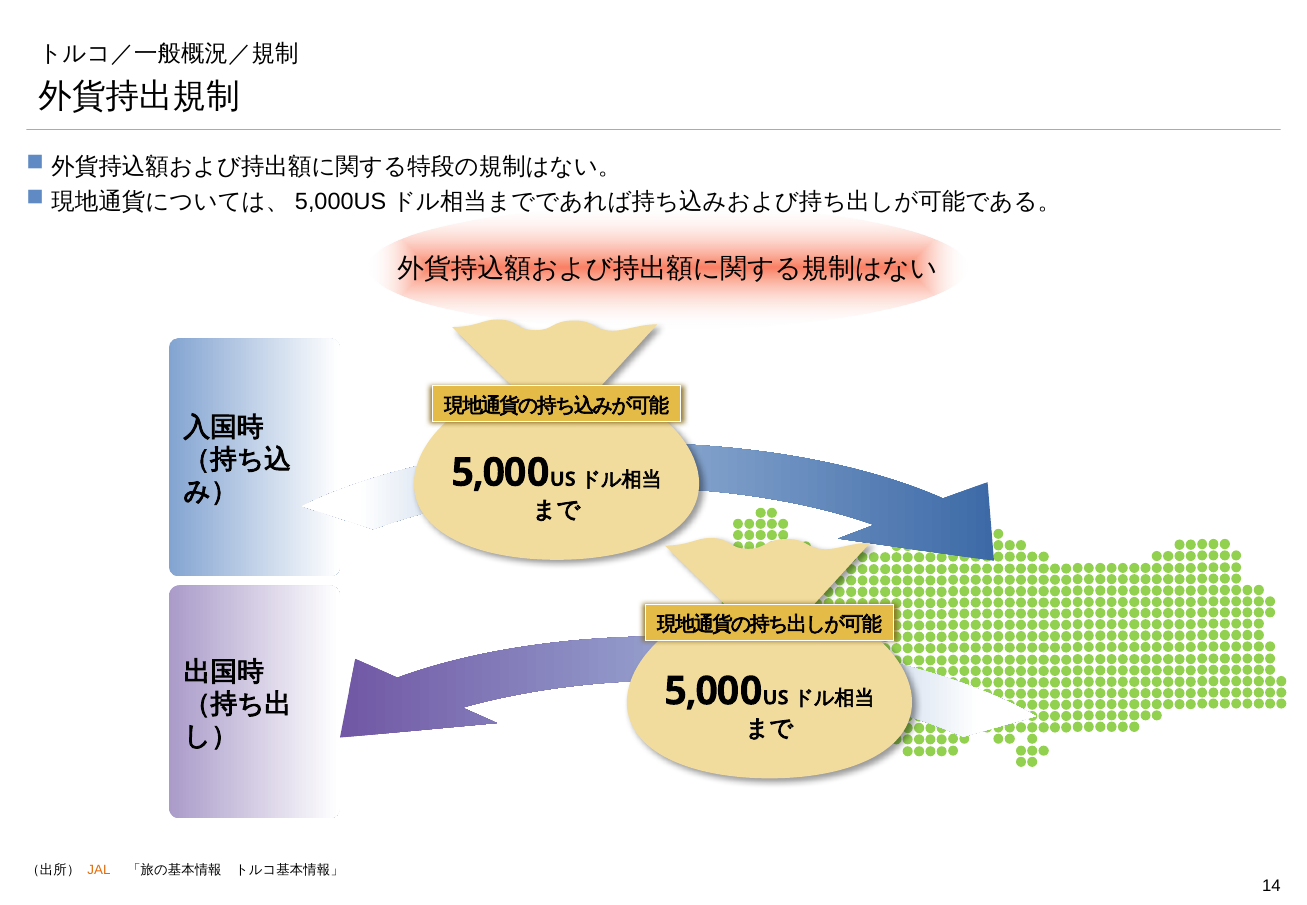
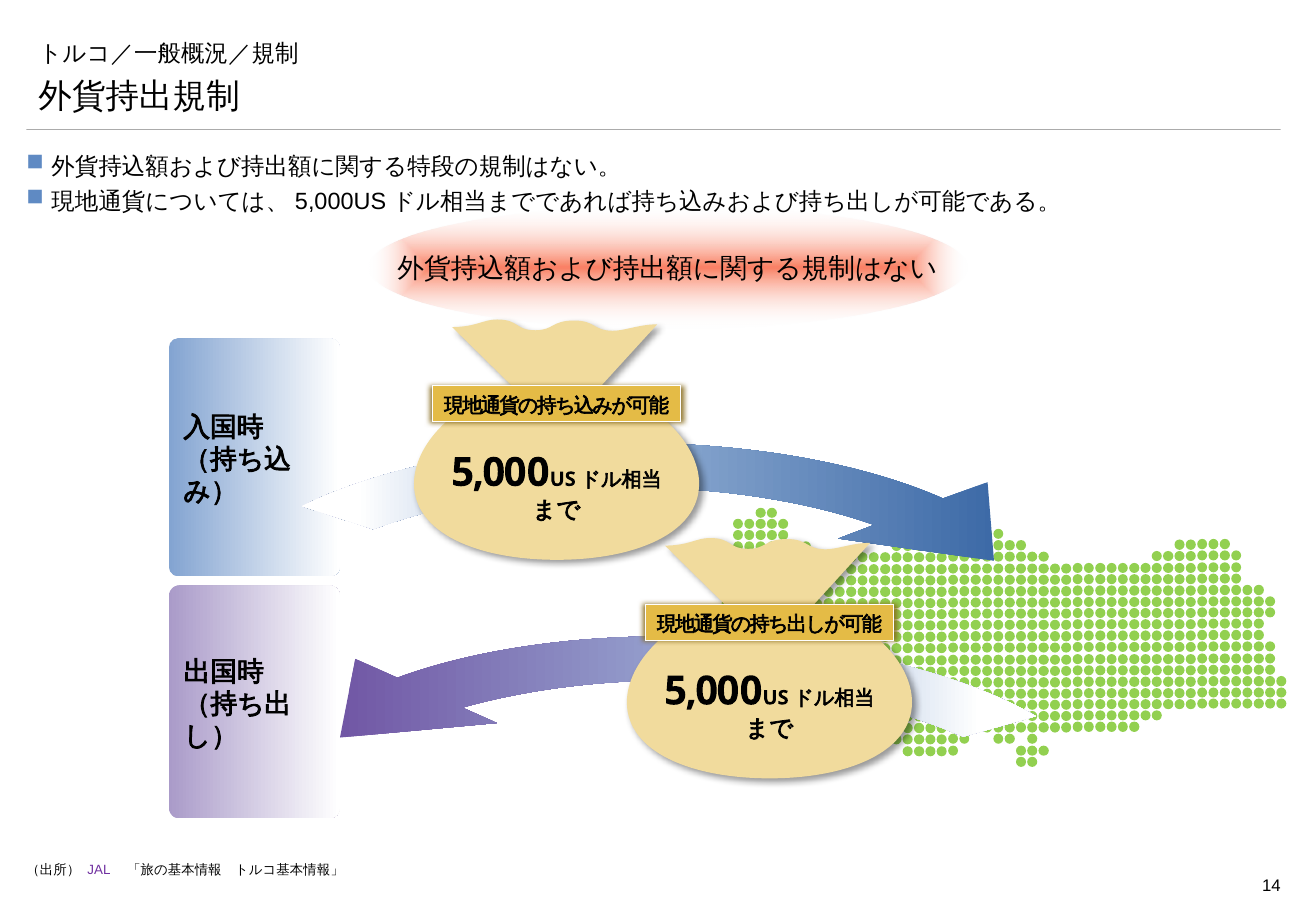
JAL colour: orange -> purple
